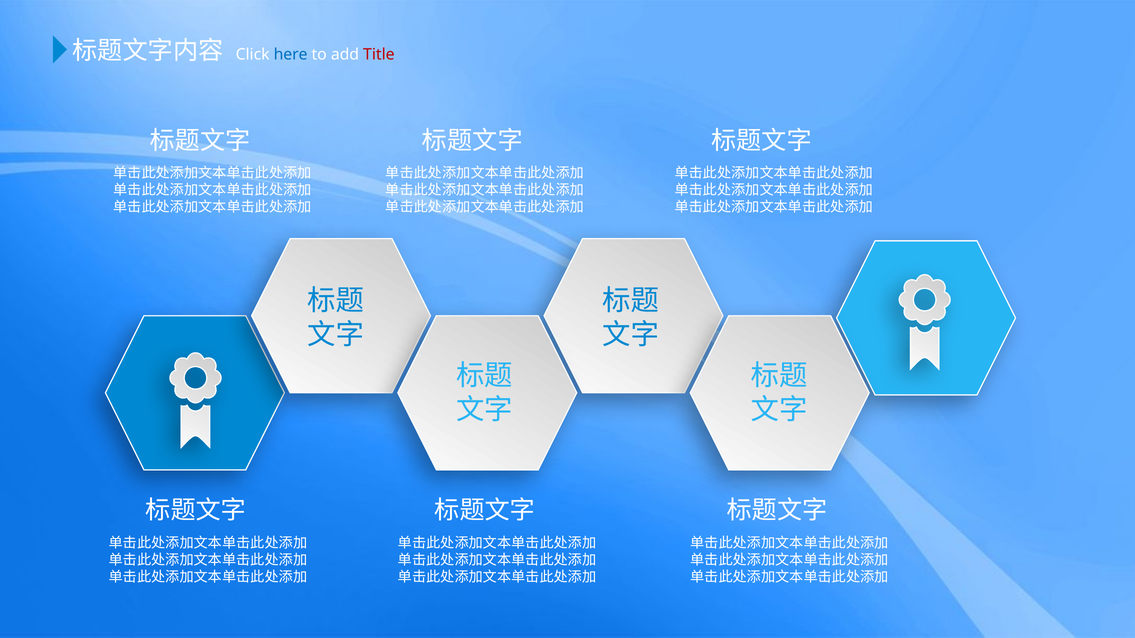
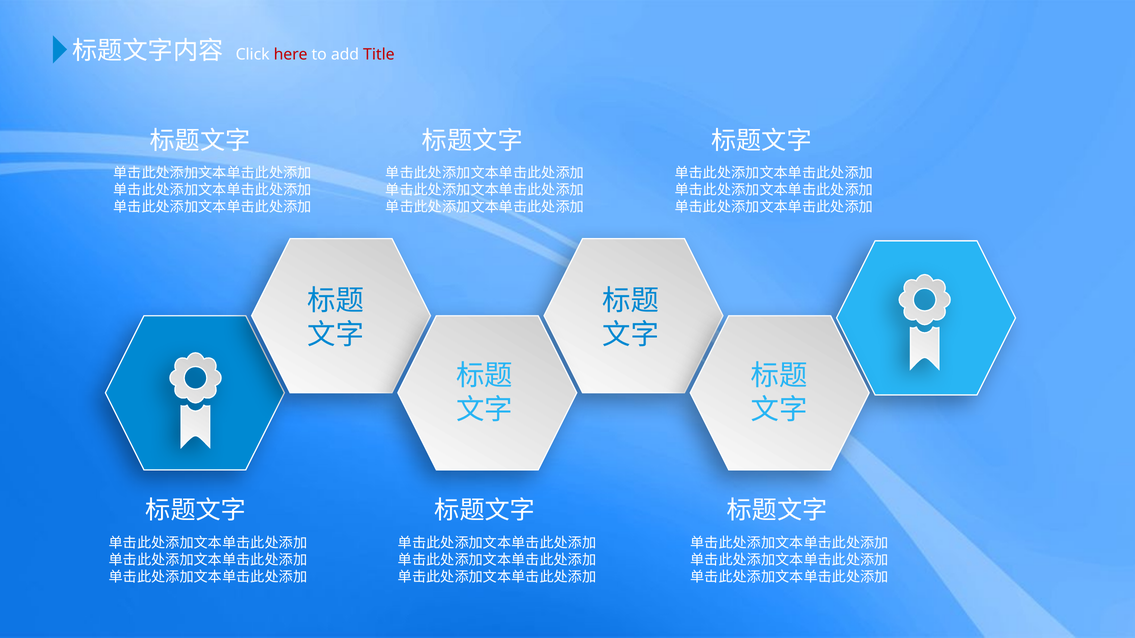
here colour: blue -> red
